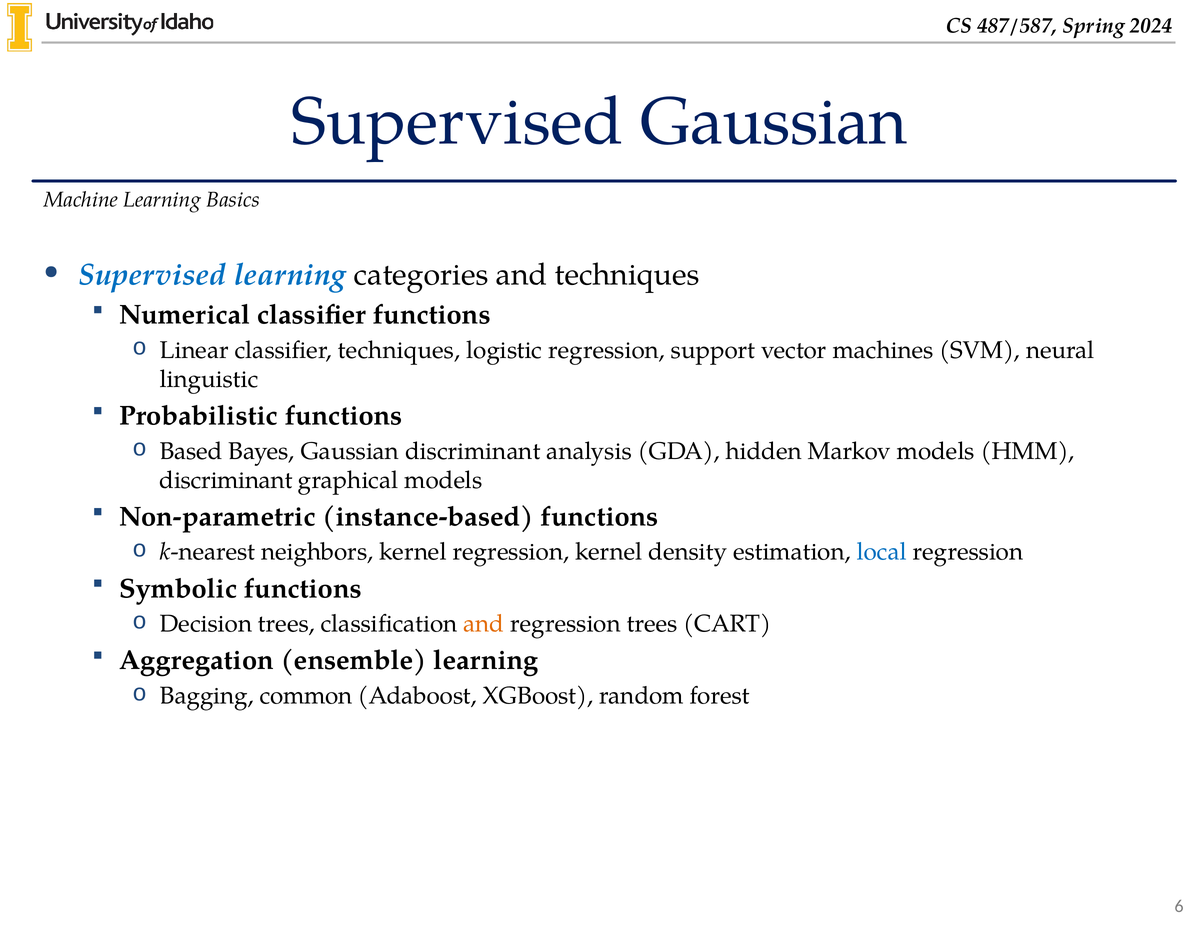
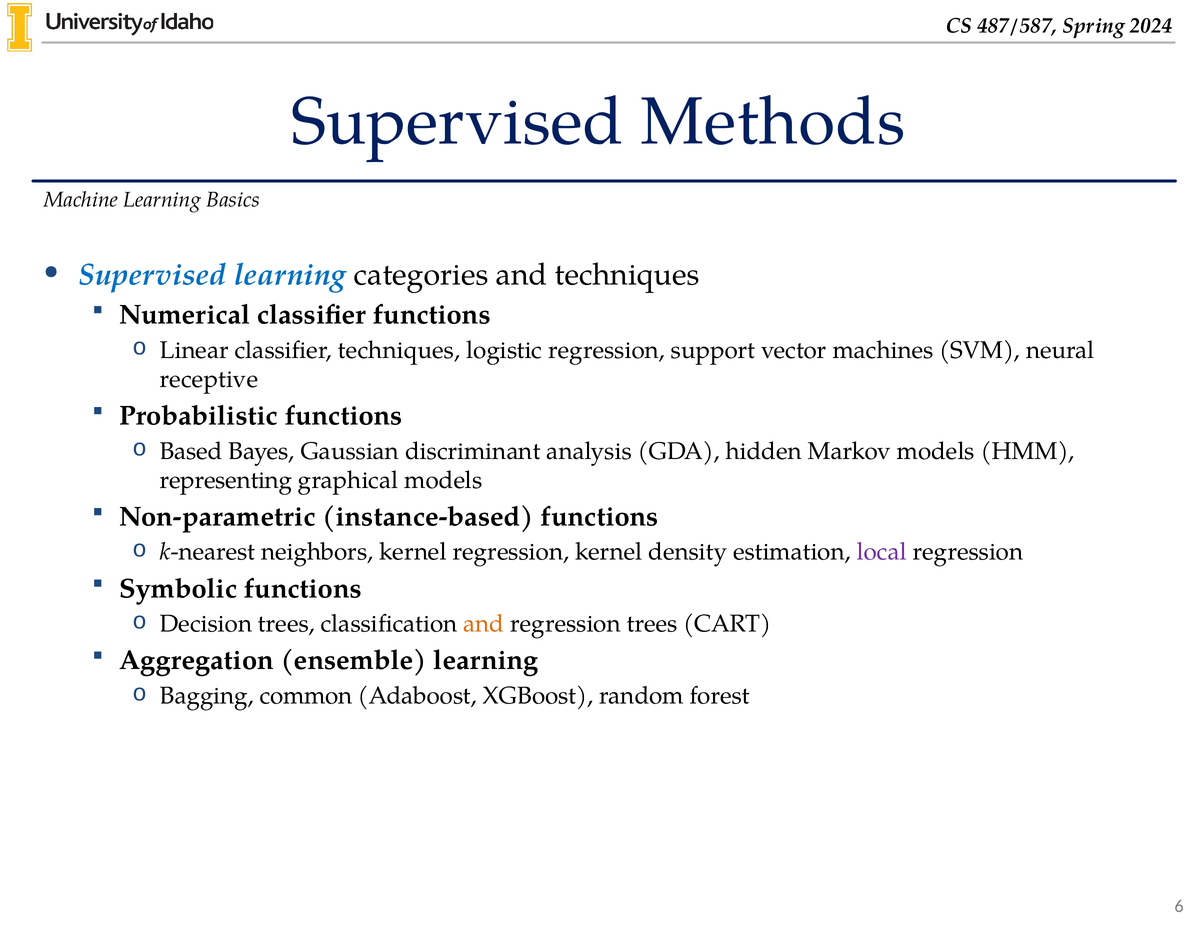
Supervised Gaussian: Gaussian -> Methods
linguistic: linguistic -> receptive
discriminant at (226, 480): discriminant -> representing
local colour: blue -> purple
